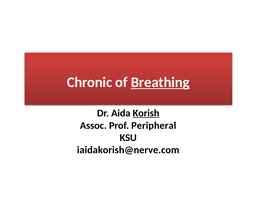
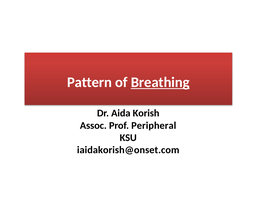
Chronic: Chronic -> Pattern
Korish underline: present -> none
iaidakorish@nerve.com: iaidakorish@nerve.com -> iaidakorish@onset.com
